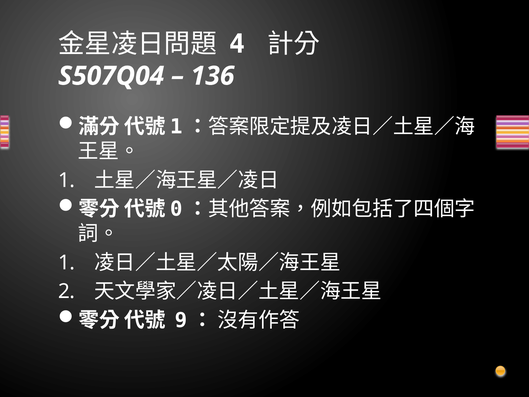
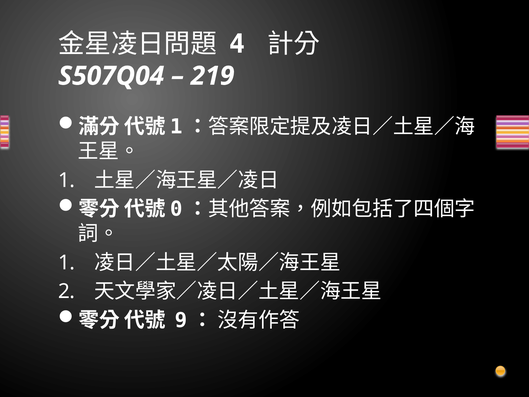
136: 136 -> 219
